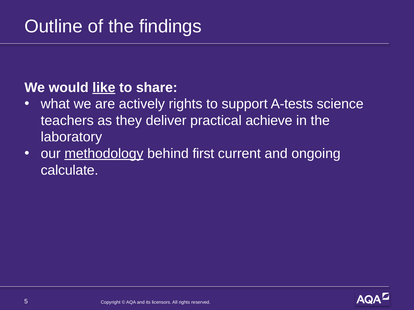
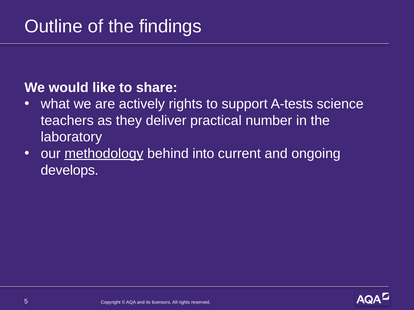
like underline: present -> none
achieve: achieve -> number
first: first -> into
calculate: calculate -> develops
